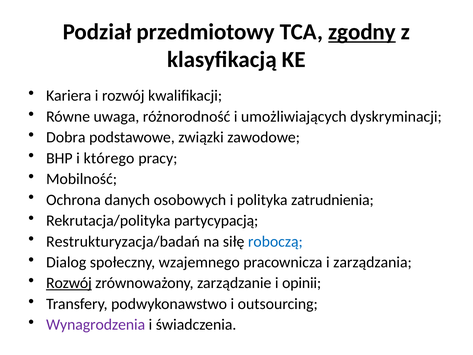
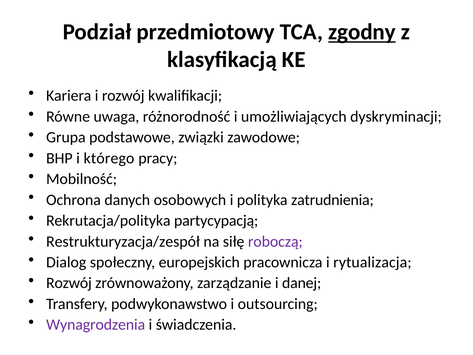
Dobra: Dobra -> Grupa
Restrukturyzacja/badań: Restrukturyzacja/badań -> Restrukturyzacja/zespół
roboczą colour: blue -> purple
wzajemnego: wzajemnego -> europejskich
zarządzania: zarządzania -> rytualizacja
Rozwój at (69, 283) underline: present -> none
opinii: opinii -> danej
